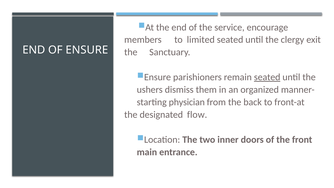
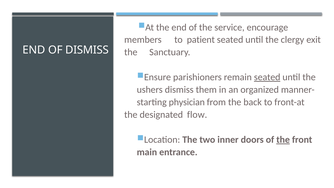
limited: limited -> patient
OF ENSURE: ENSURE -> DISMISS
the at (283, 140) underline: none -> present
